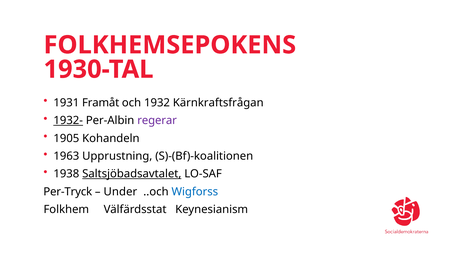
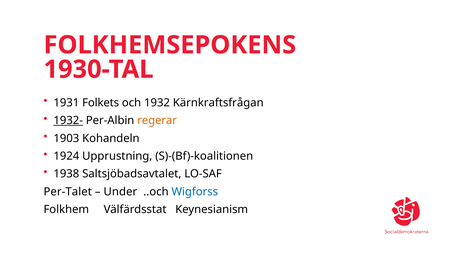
Framåt: Framåt -> Folkets
regerar colour: purple -> orange
1905: 1905 -> 1903
1963: 1963 -> 1924
Saltsjöbadsavtalet underline: present -> none
Per-Tryck: Per-Tryck -> Per-Talet
